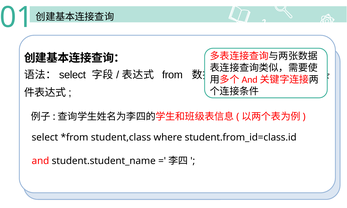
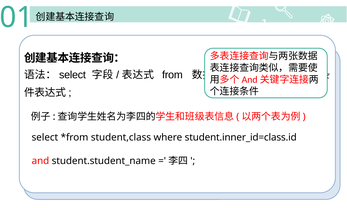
student.from_id=class.id: student.from_id=class.id -> student.inner_id=class.id
